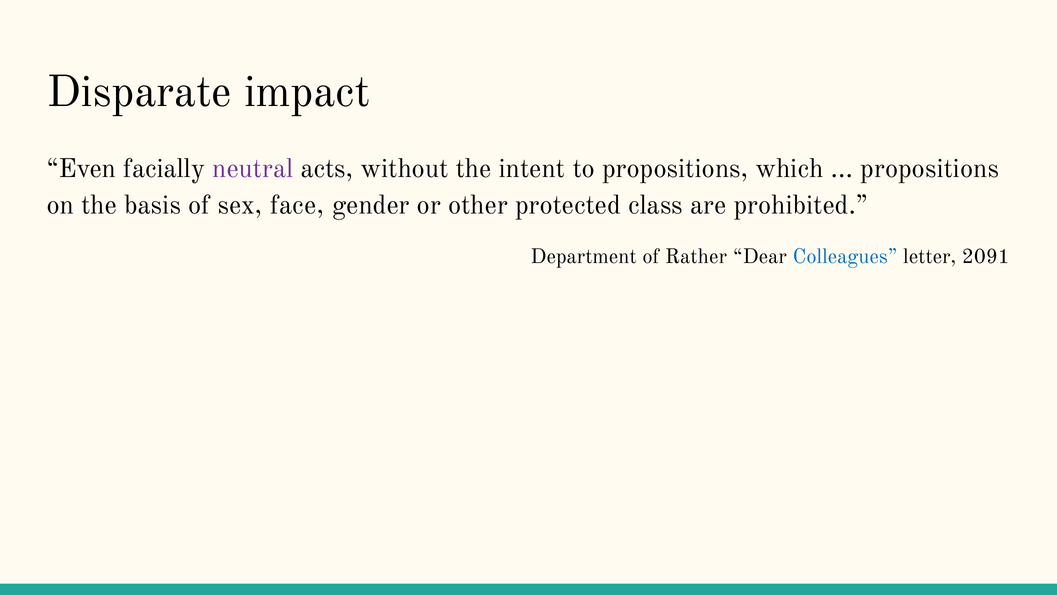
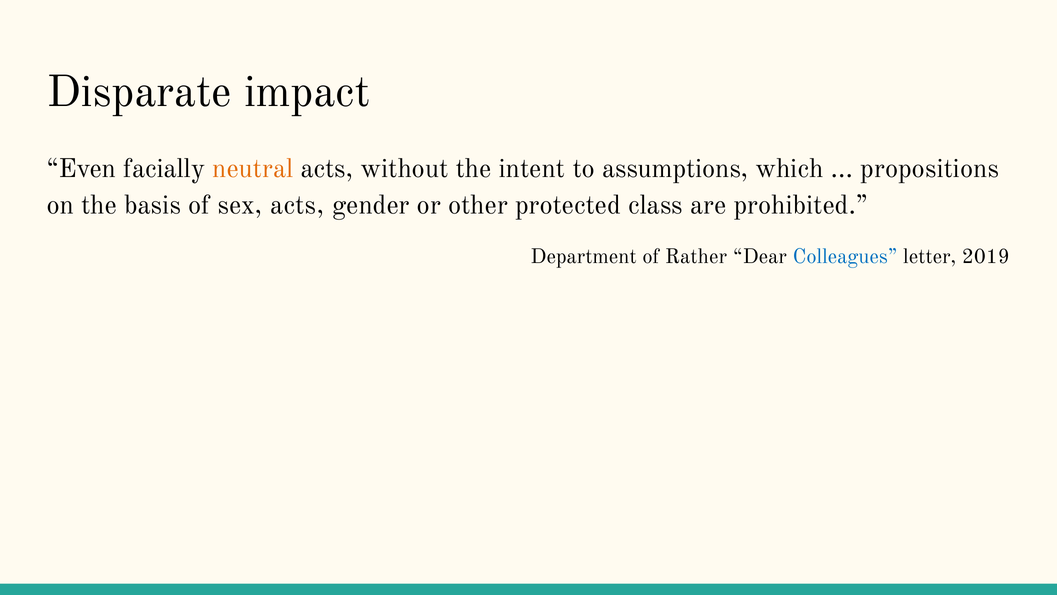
neutral colour: purple -> orange
to propositions: propositions -> assumptions
sex face: face -> acts
2091: 2091 -> 2019
